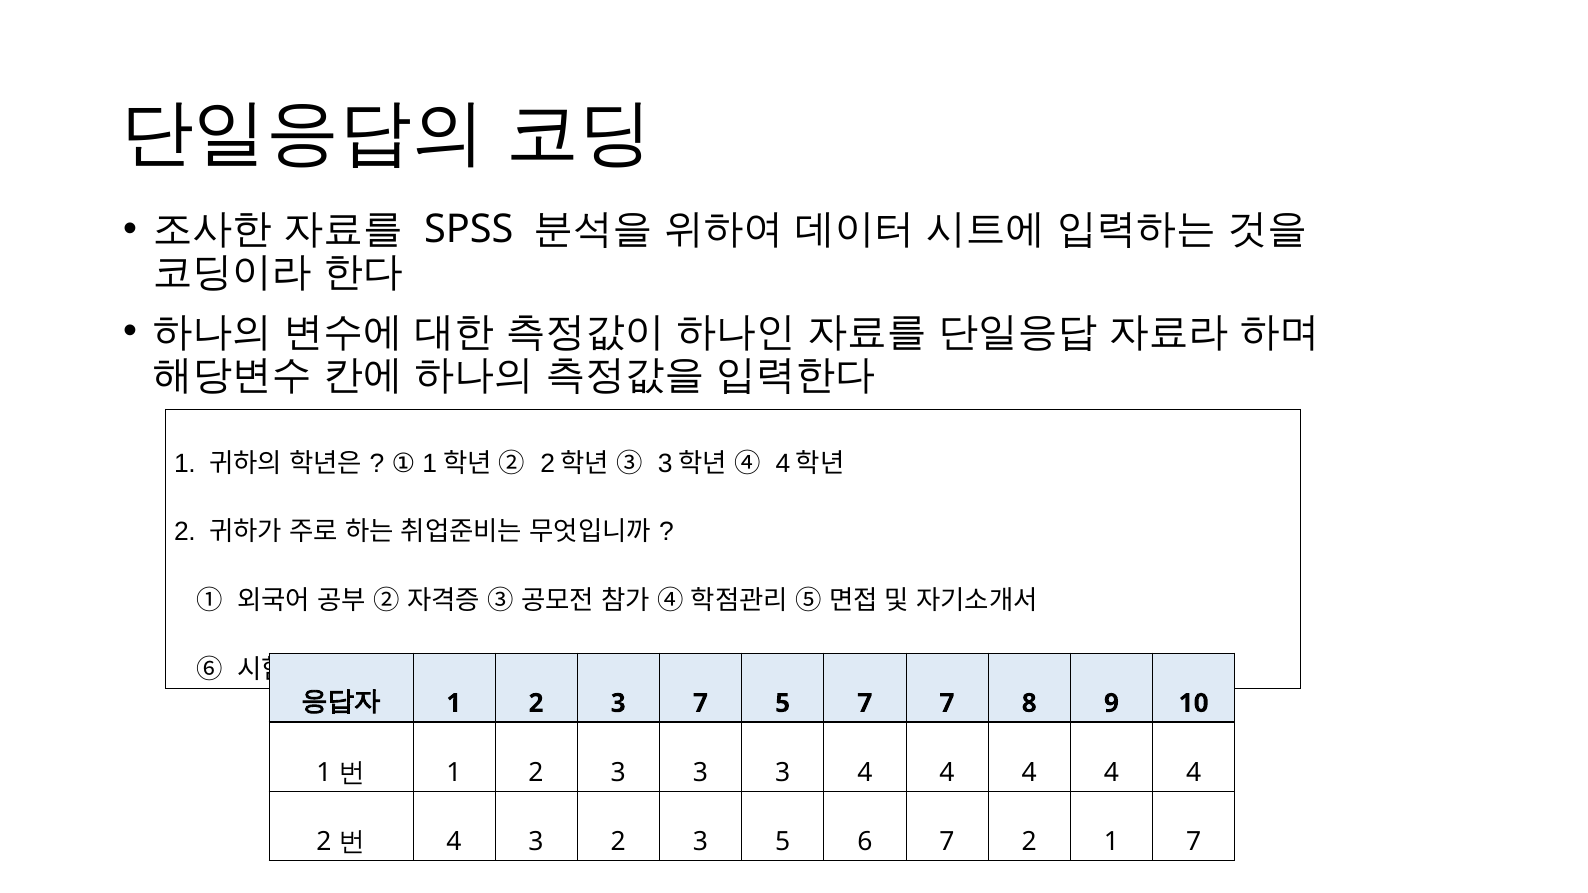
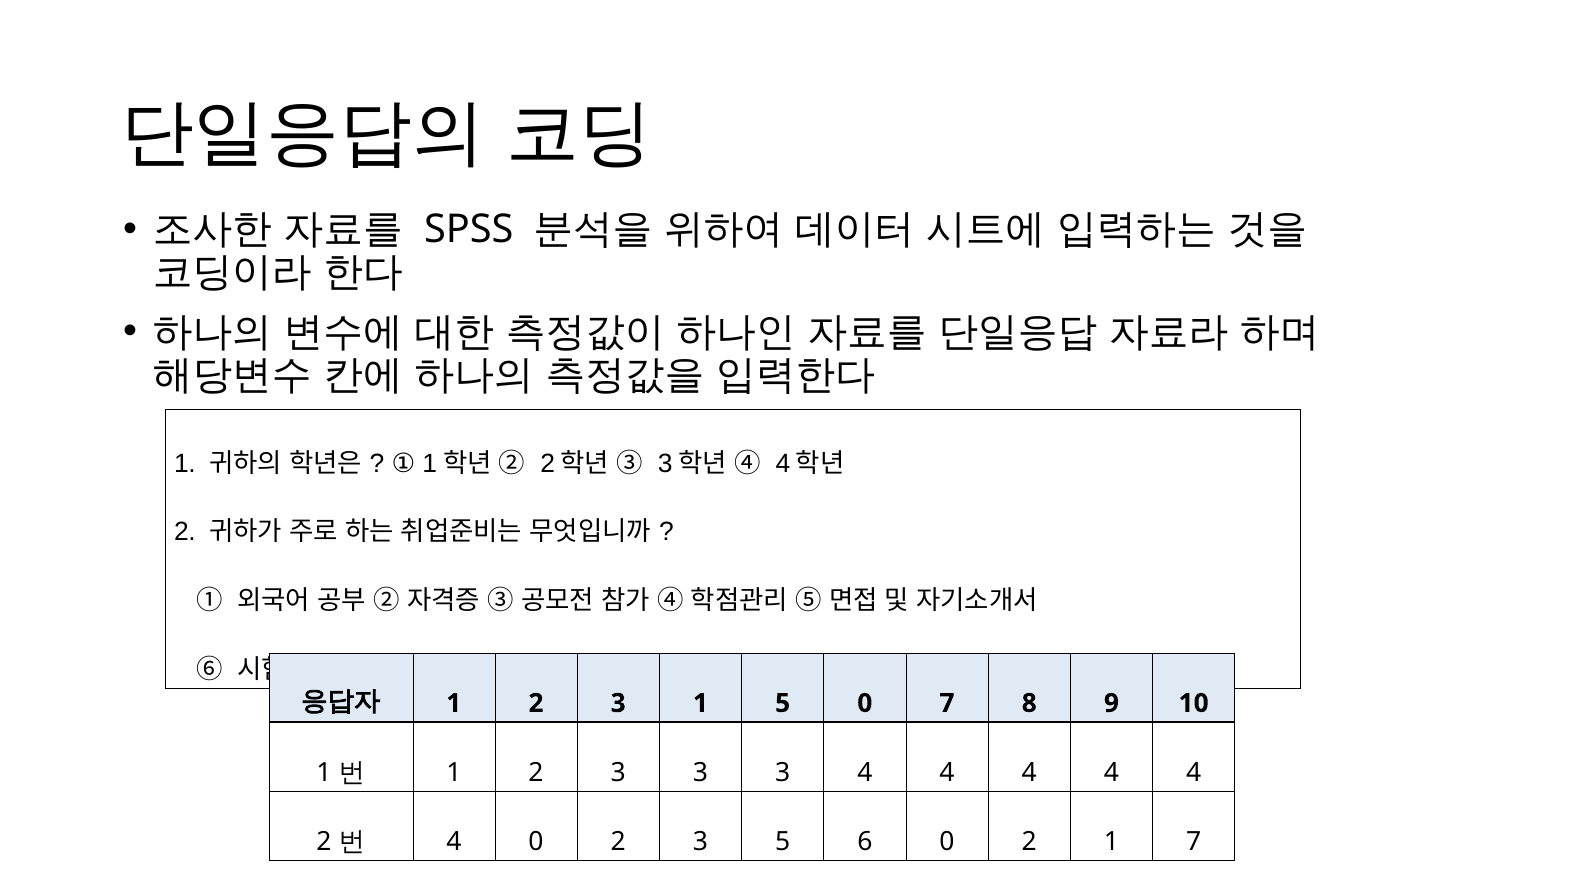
3 7: 7 -> 1
5 7: 7 -> 0
4 3: 3 -> 0
6 7: 7 -> 0
